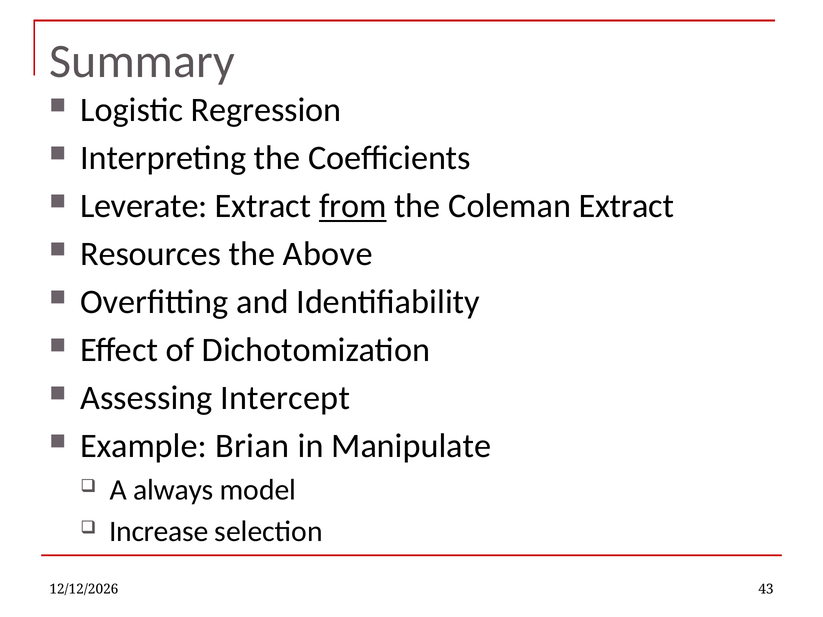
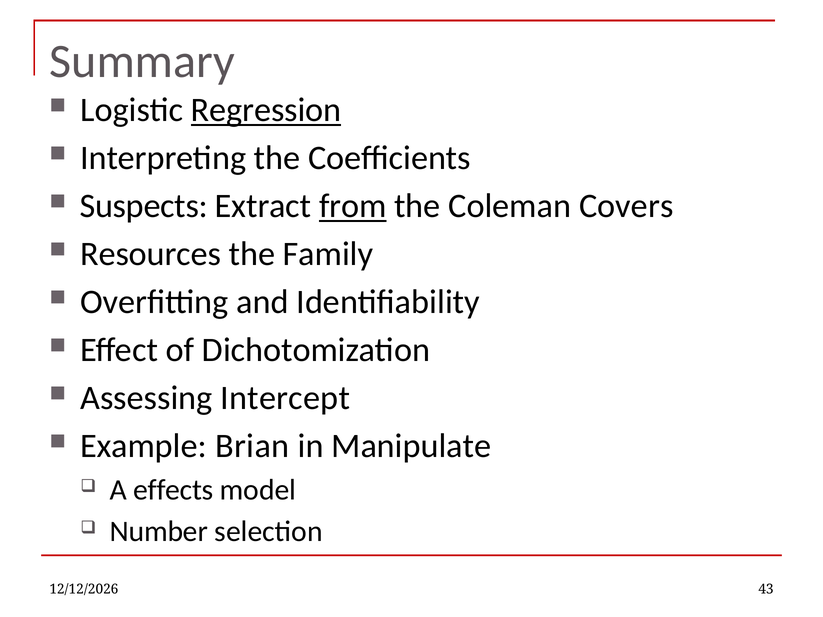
Regression underline: none -> present
Leverate: Leverate -> Suspects
Coleman Extract: Extract -> Covers
Above: Above -> Family
always: always -> effects
Increase: Increase -> Number
